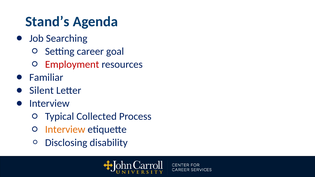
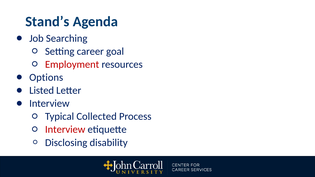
Familiar: Familiar -> Options
Silent: Silent -> Listed
Interview at (65, 130) colour: orange -> red
